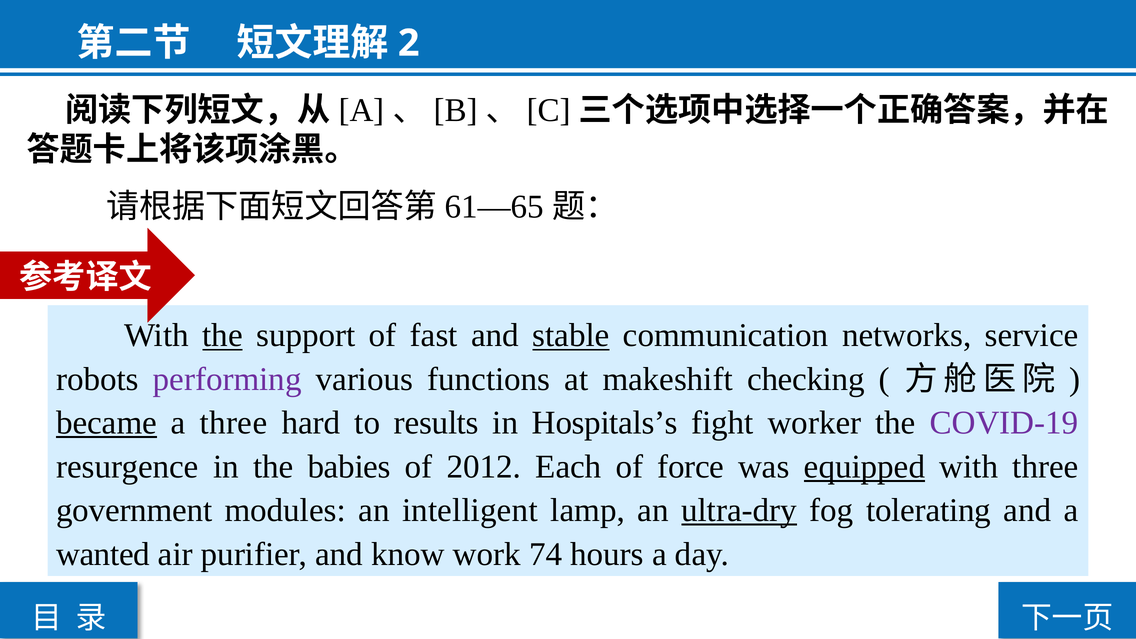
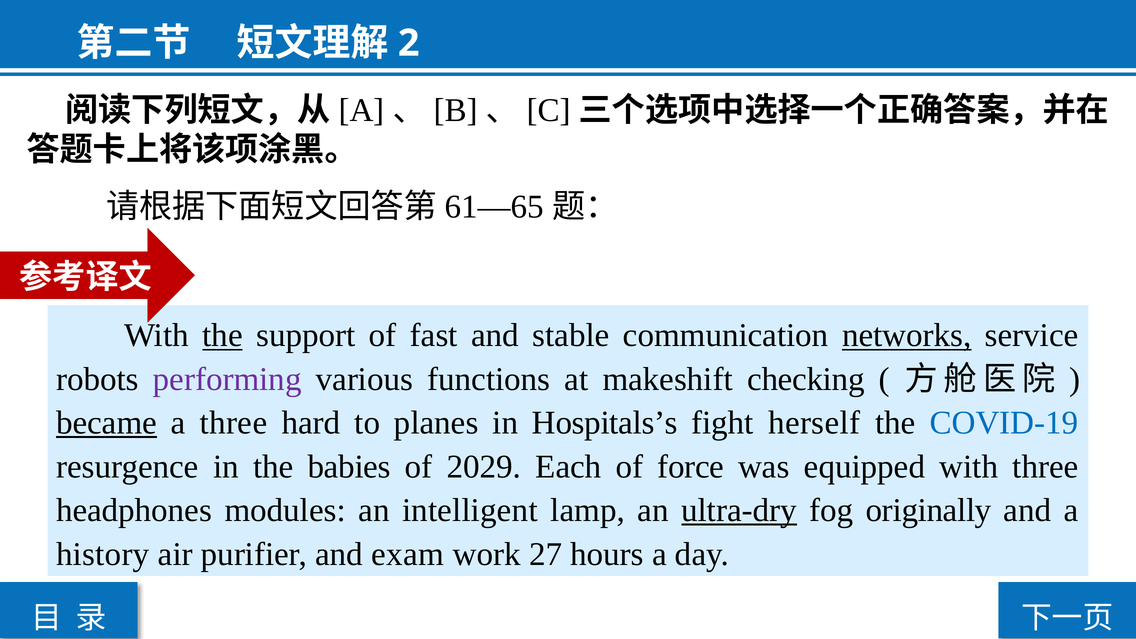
stable underline: present -> none
networks underline: none -> present
results: results -> planes
worker: worker -> herself
COVID-19 colour: purple -> blue
2012: 2012 -> 2029
equipped underline: present -> none
government: government -> headphones
tolerating: tolerating -> originally
wanted: wanted -> history
know: know -> exam
74: 74 -> 27
